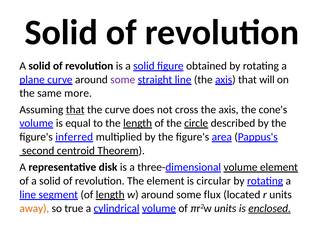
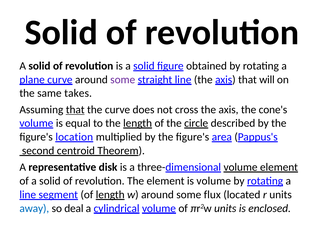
more: more -> takes
inferred: inferred -> location
is circular: circular -> volume
away colour: orange -> blue
true: true -> deal
enclosed underline: present -> none
